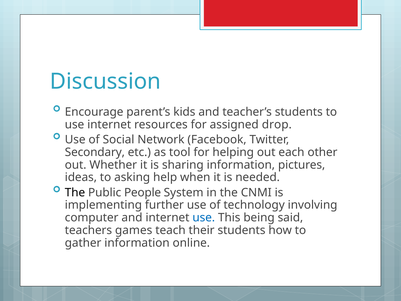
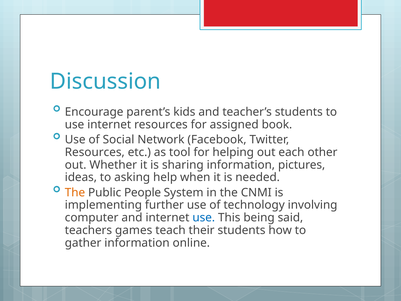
drop: drop -> book
Secondary at (95, 152): Secondary -> Resources
The at (75, 192) colour: black -> orange
